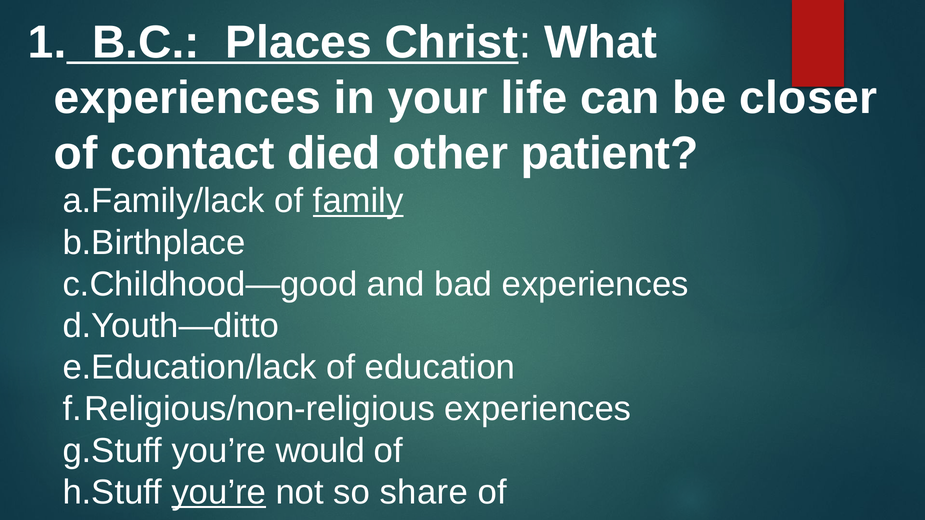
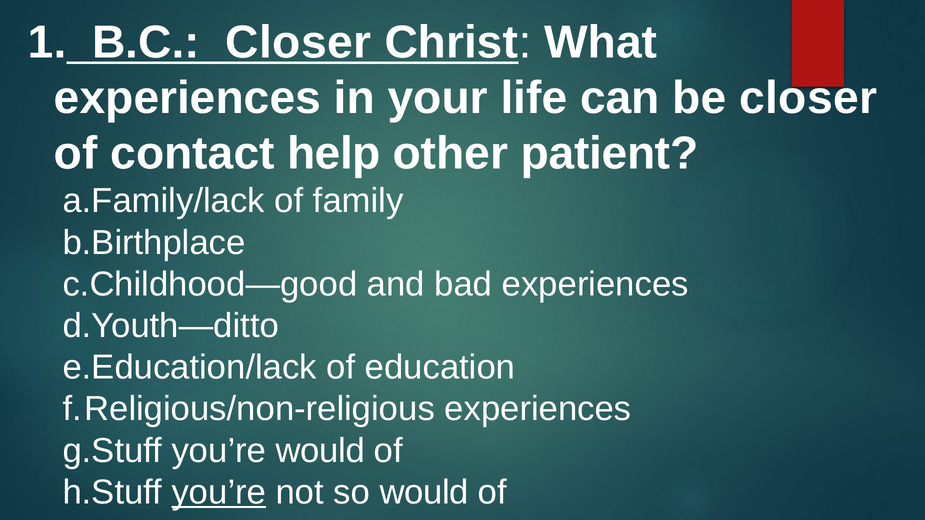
B.C Places: Places -> Closer
died: died -> help
family underline: present -> none
so share: share -> would
